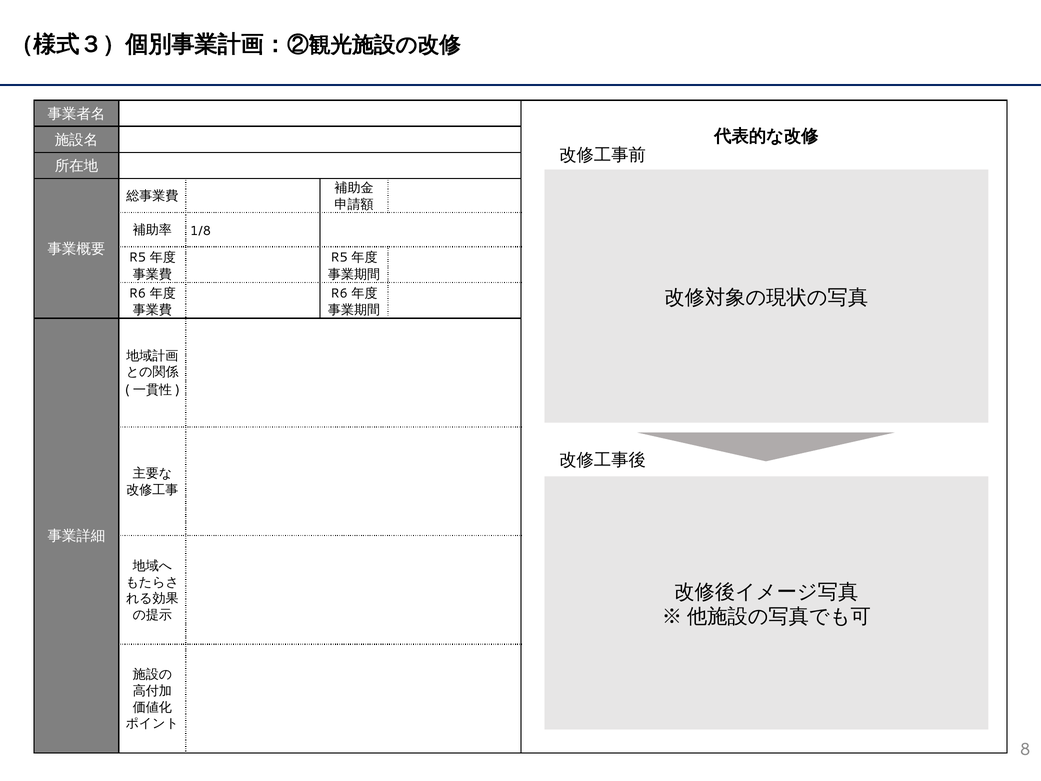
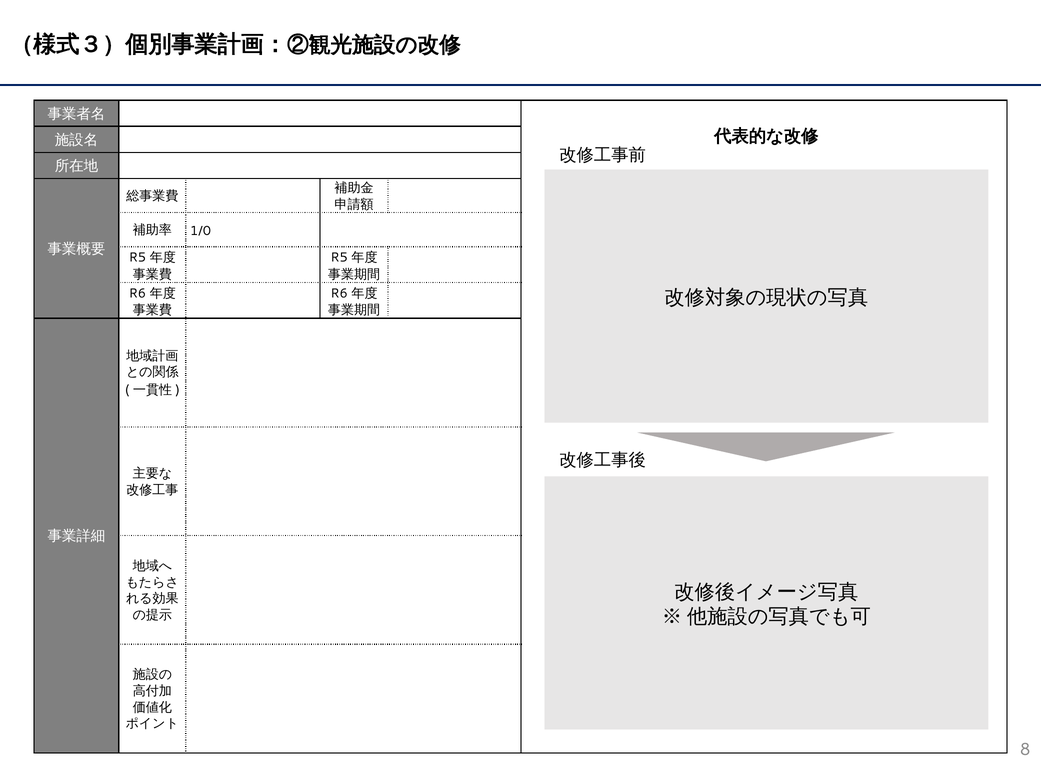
1/8: 1/8 -> 1/0
